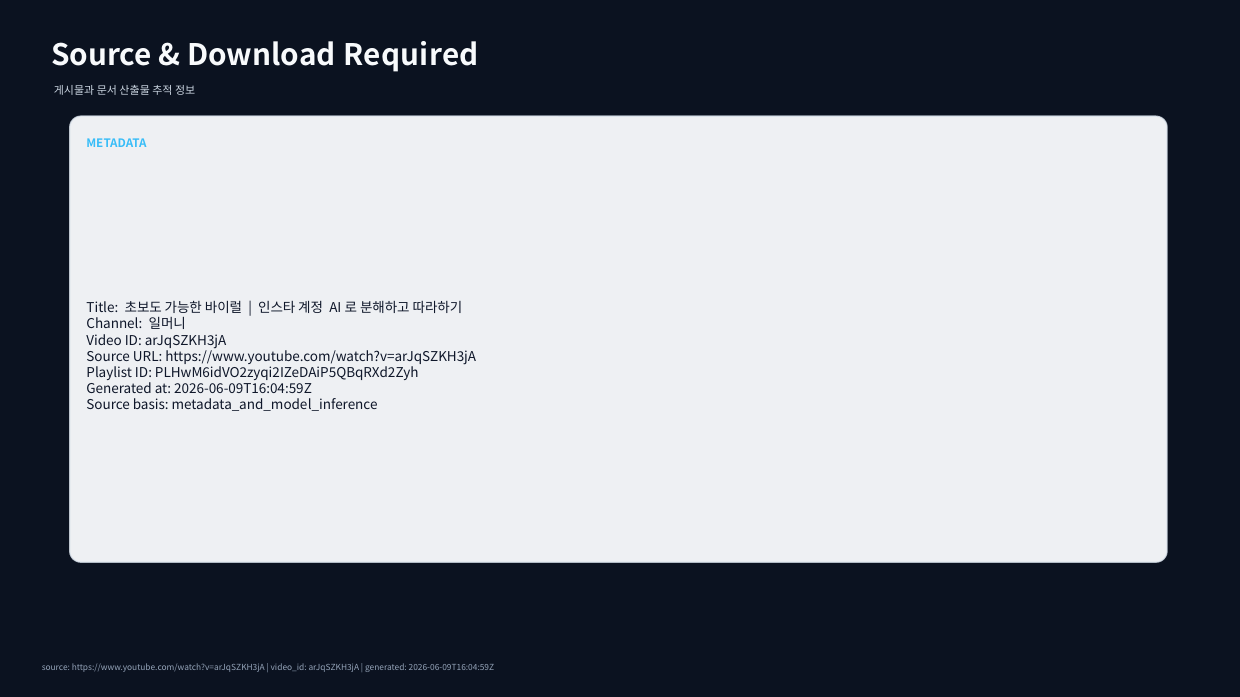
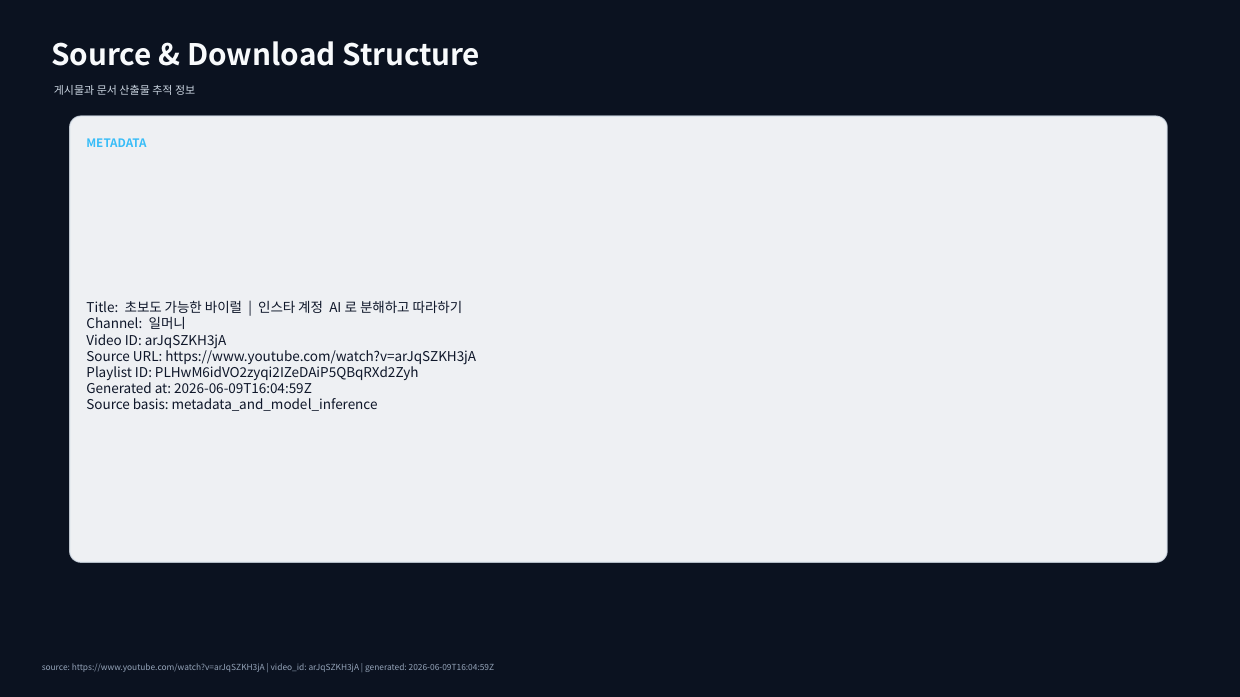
Required: Required -> Structure
